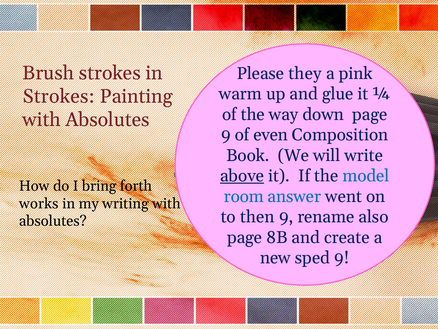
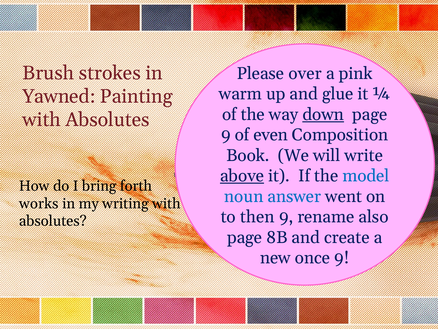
they: they -> over
Strokes at (59, 96): Strokes -> Yawned
down underline: none -> present
room: room -> noun
sped: sped -> once
